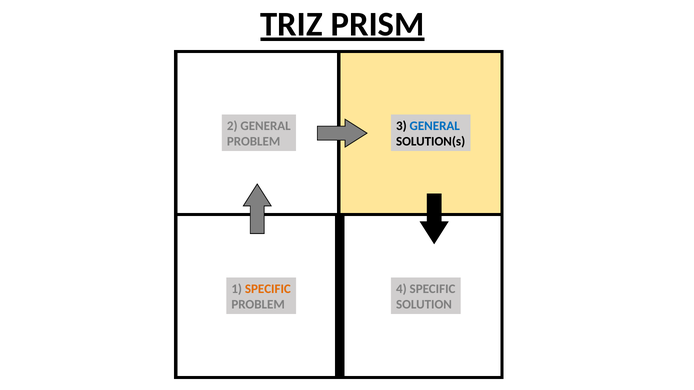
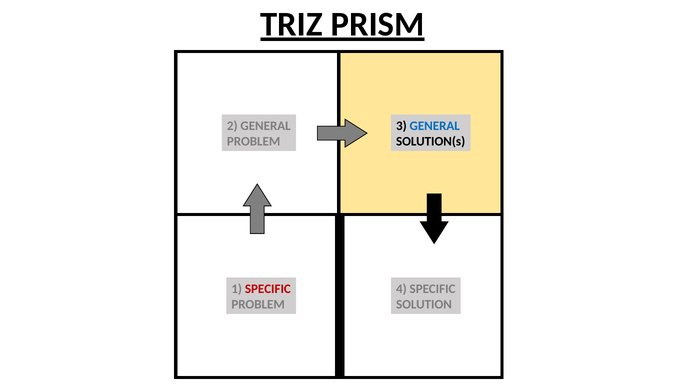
SPECIFIC at (268, 289) colour: orange -> red
